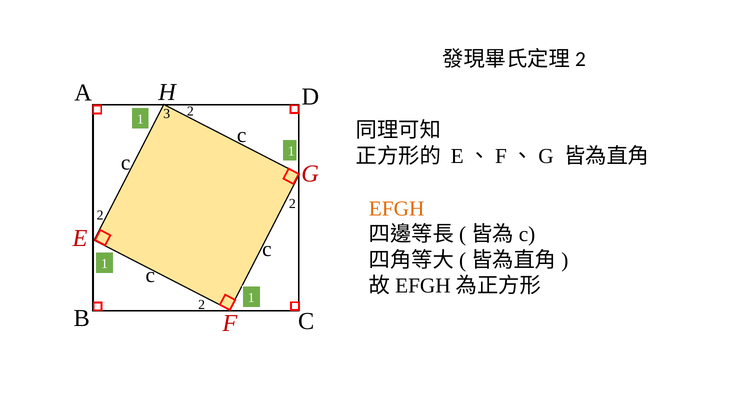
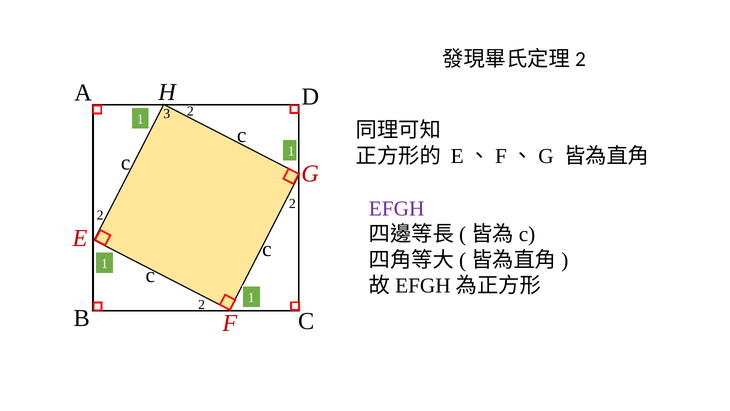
EFGH at (397, 209) colour: orange -> purple
